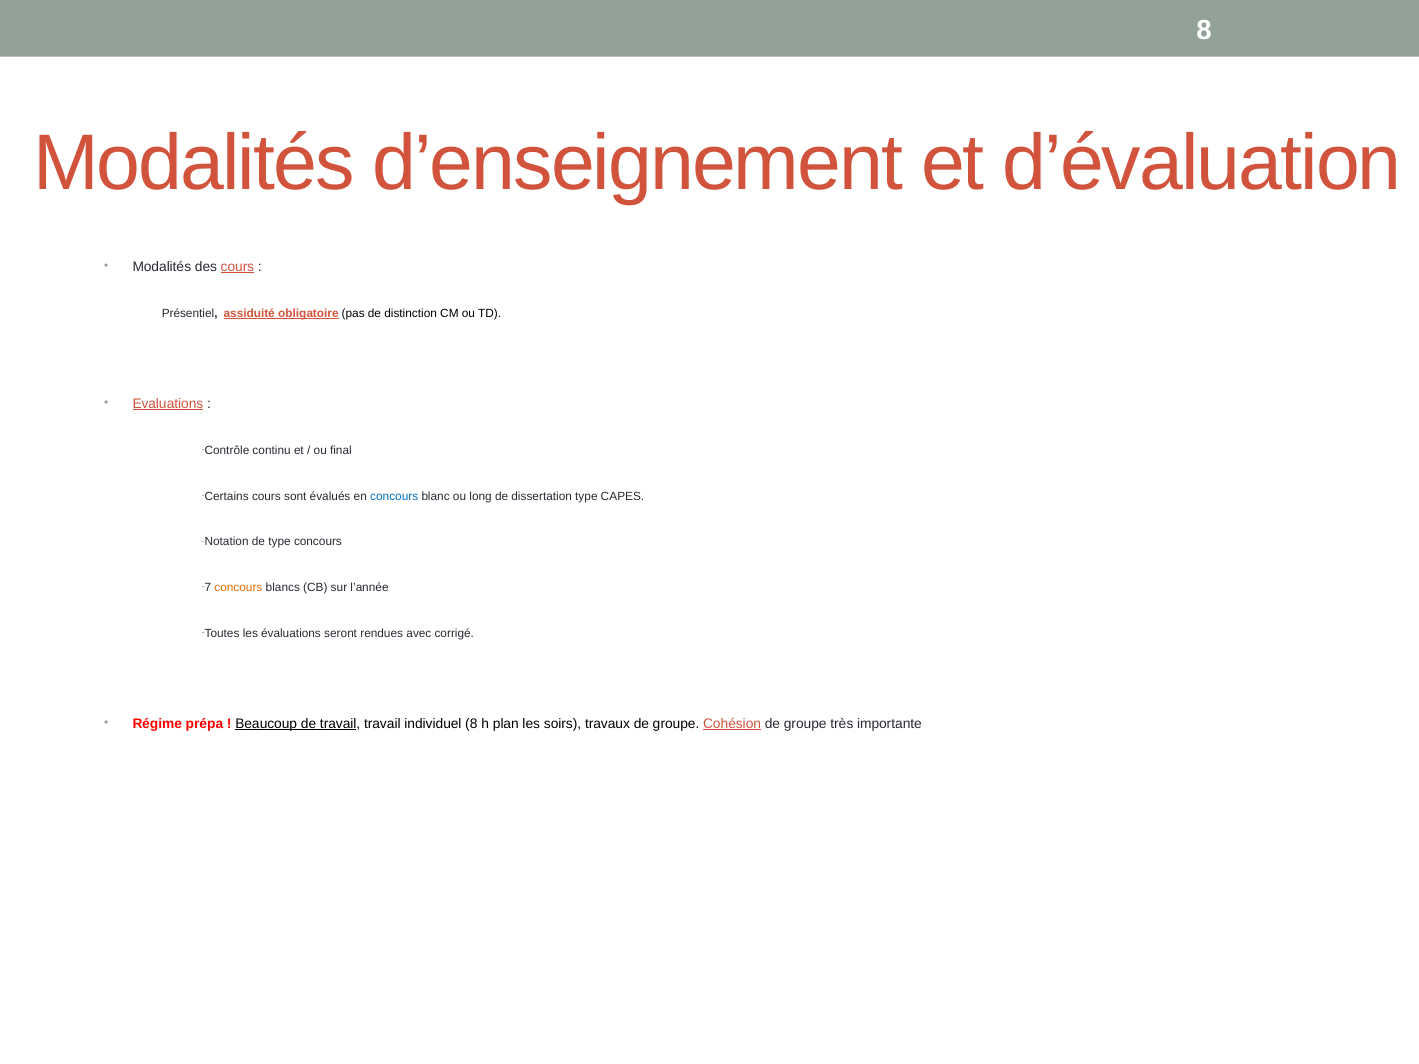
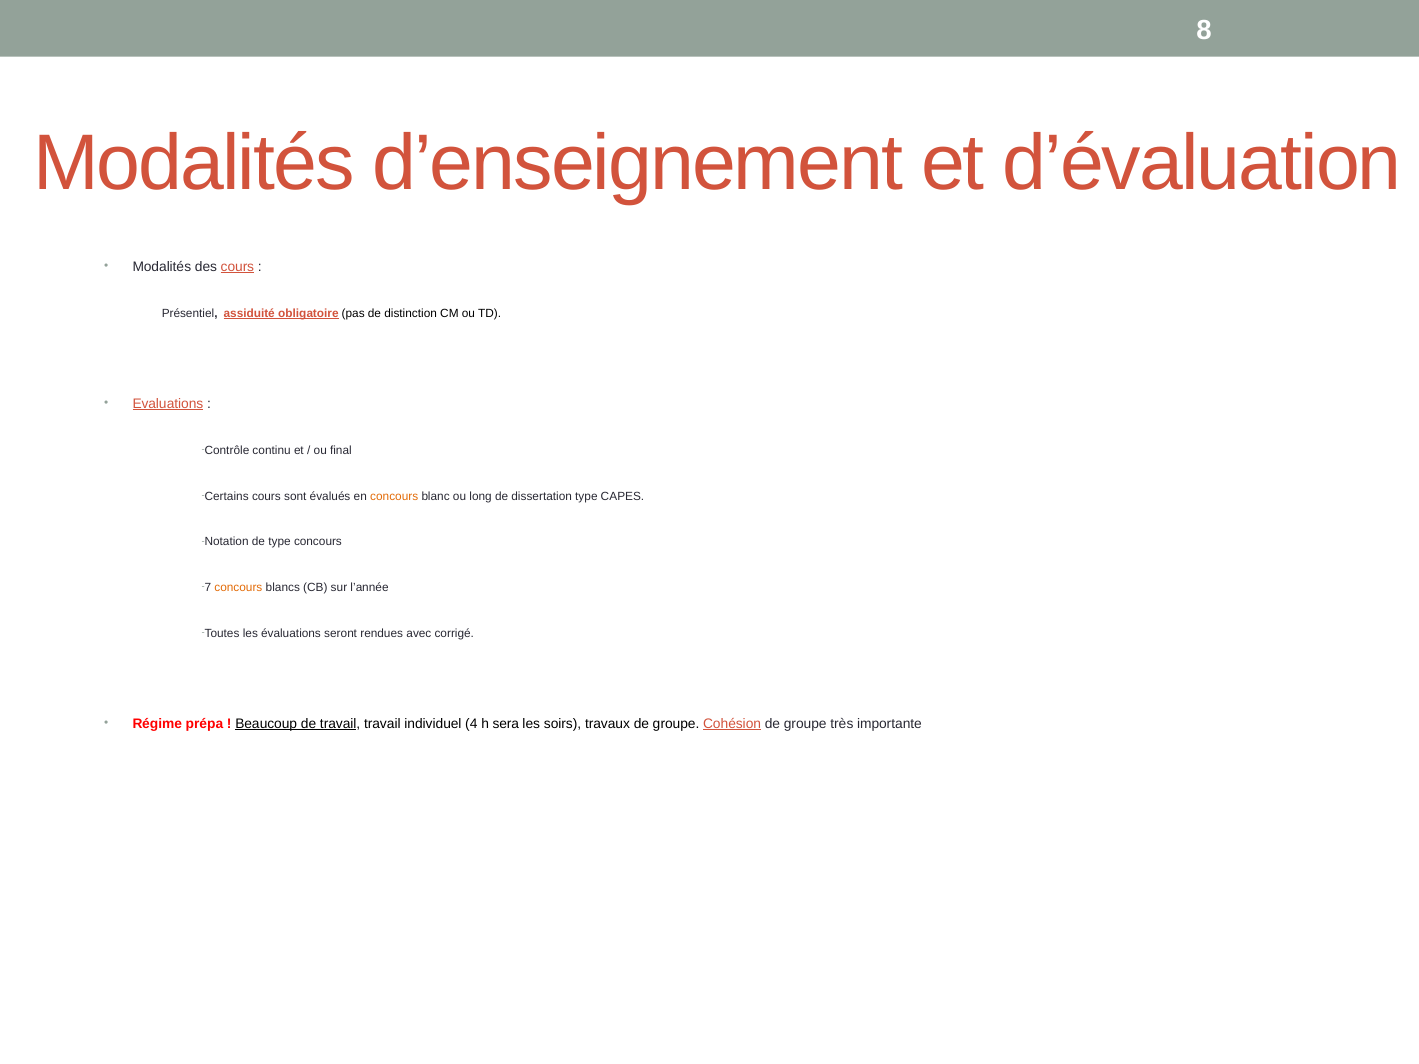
concours at (394, 496) colour: blue -> orange
individuel 8: 8 -> 4
plan: plan -> sera
